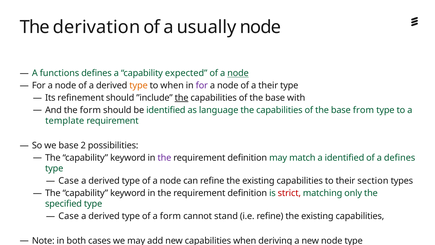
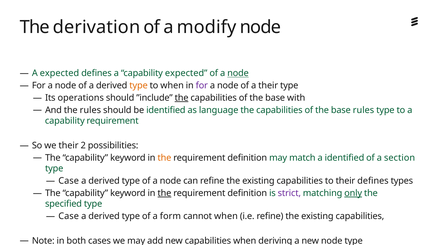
usually: usually -> modify
A functions: functions -> expected
refinement: refinement -> operations
the form: form -> rules
base from: from -> rules
template at (65, 121): template -> capability
we base: base -> their
the at (164, 157) colour: purple -> orange
a defines: defines -> section
their section: section -> defines
the at (164, 193) underline: none -> present
strict colour: red -> purple
only underline: none -> present
cannot stand: stand -> when
